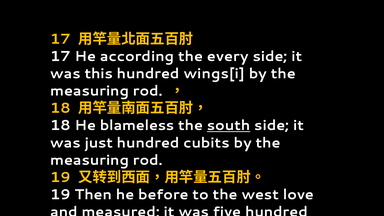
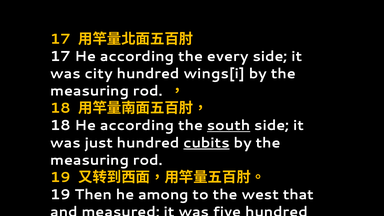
this: this -> city
18 He blameless: blameless -> according
cubits at (206, 143) underline: none -> present
before: before -> among
love: love -> that
